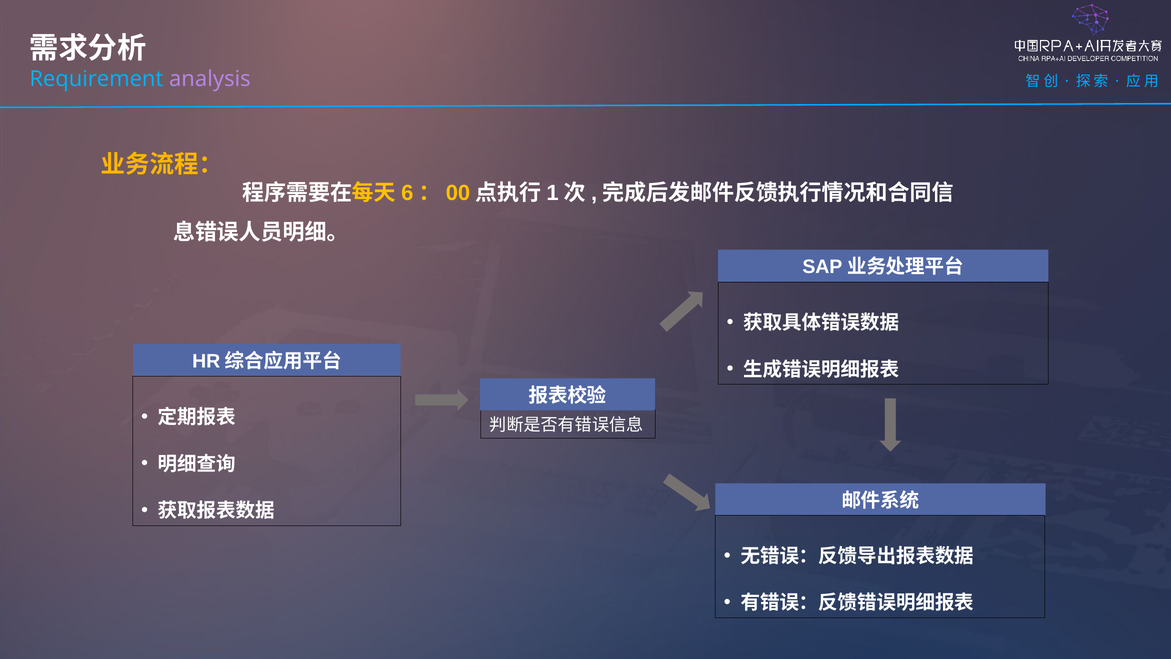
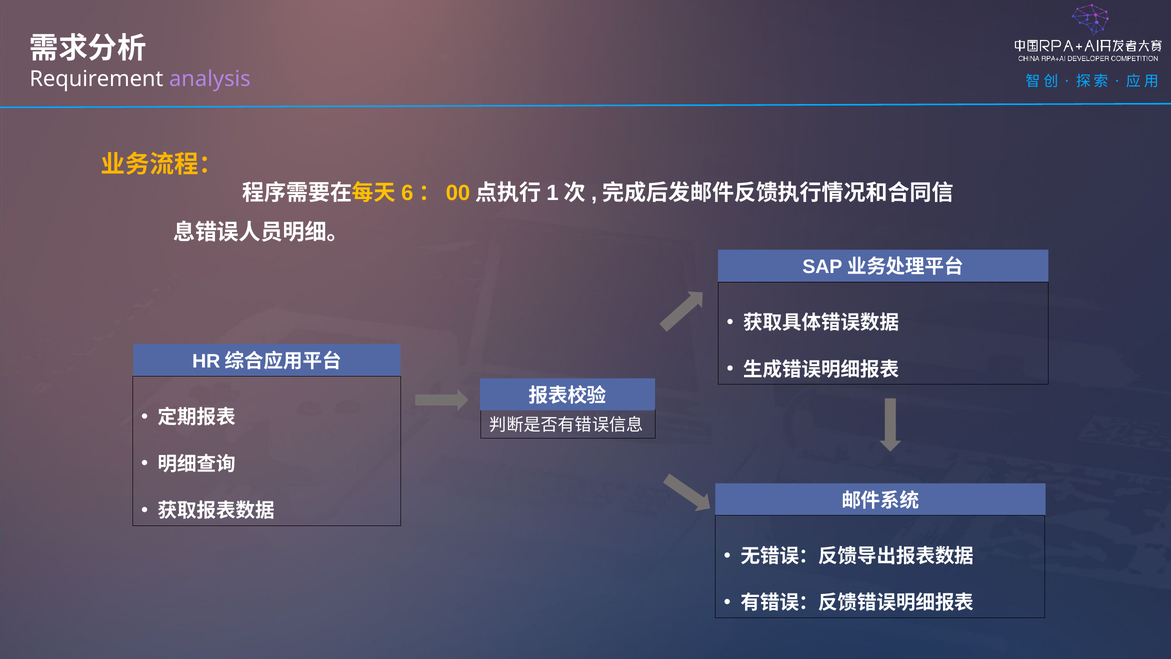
Requirement colour: light blue -> white
